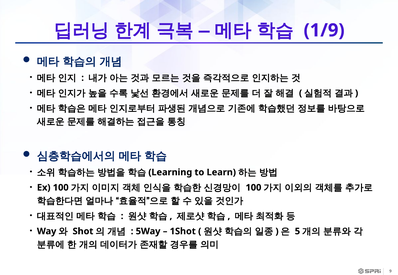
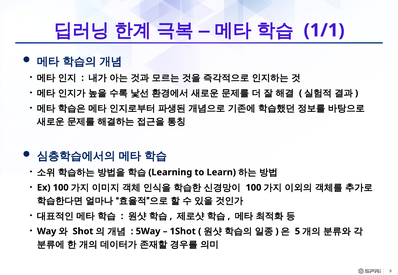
1/9: 1/9 -> 1/1
